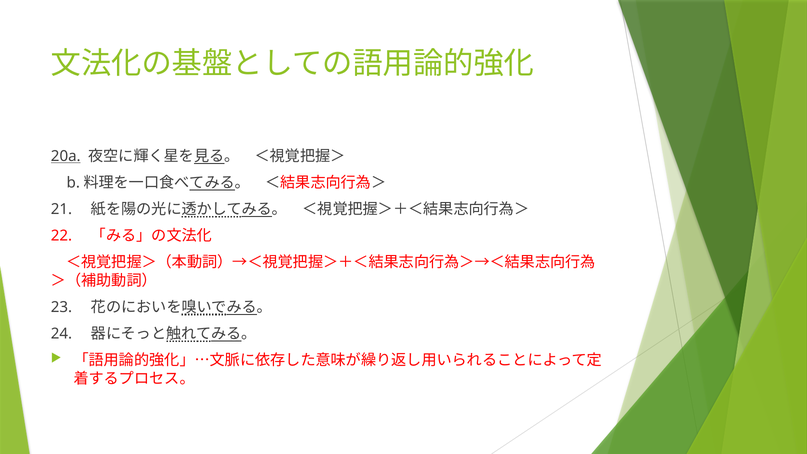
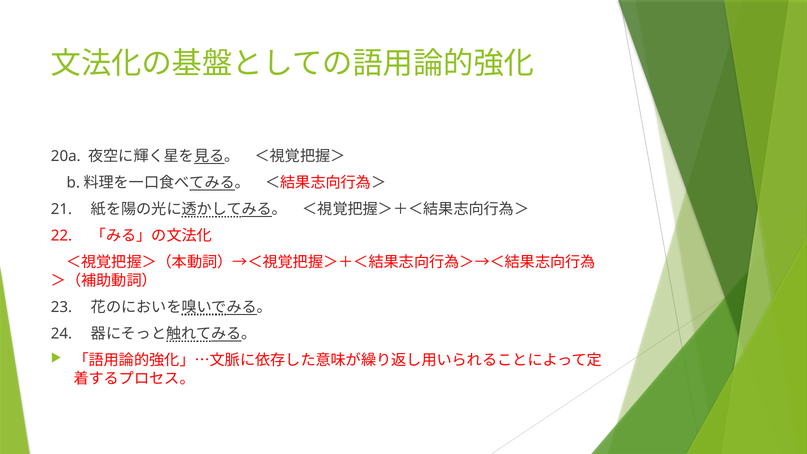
20a underline: present -> none
